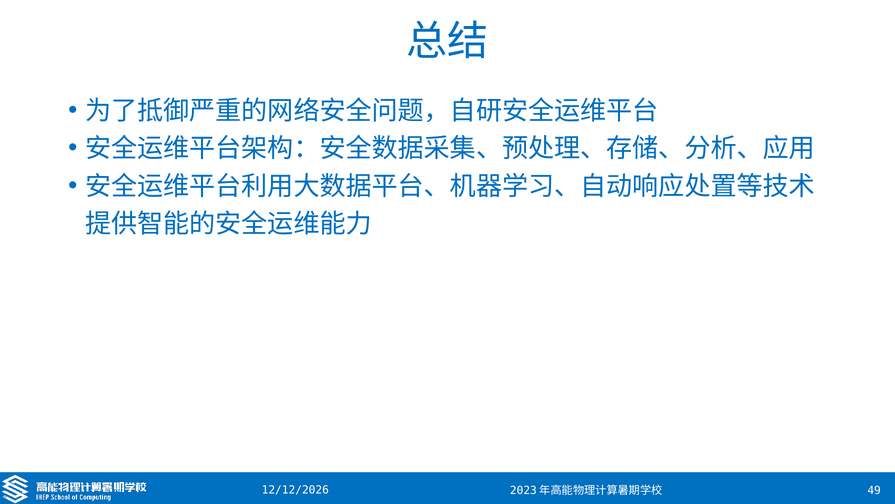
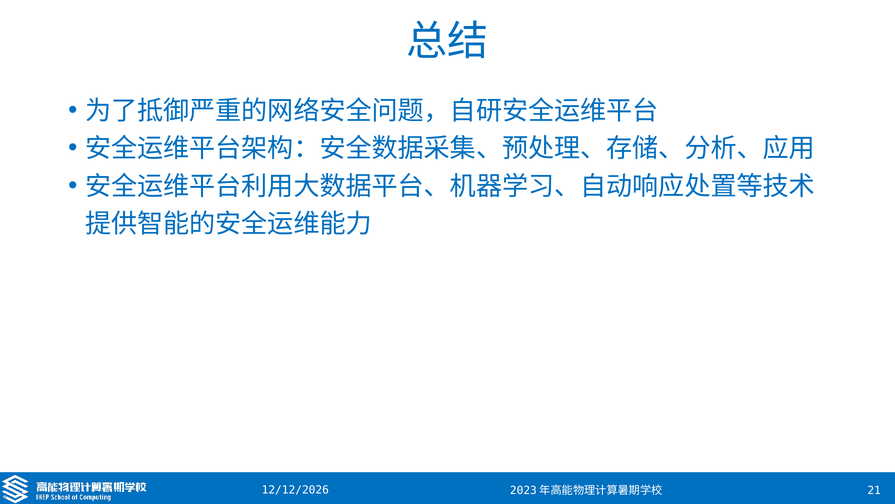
49: 49 -> 21
